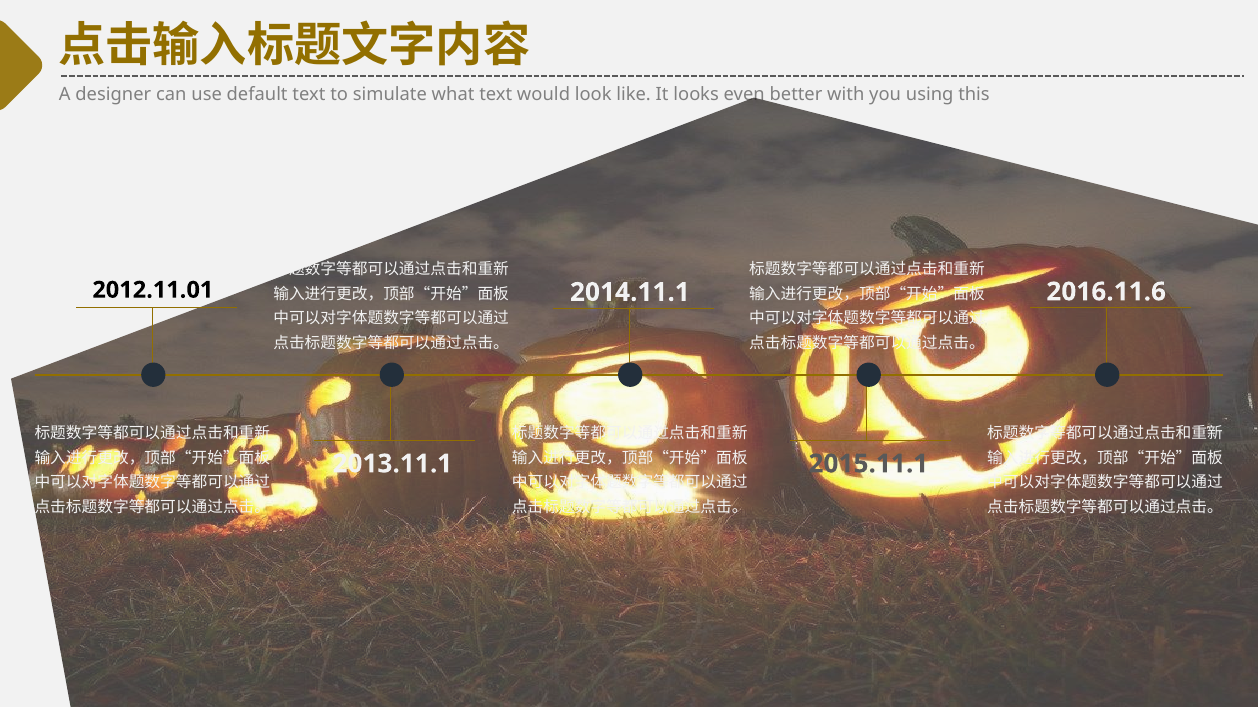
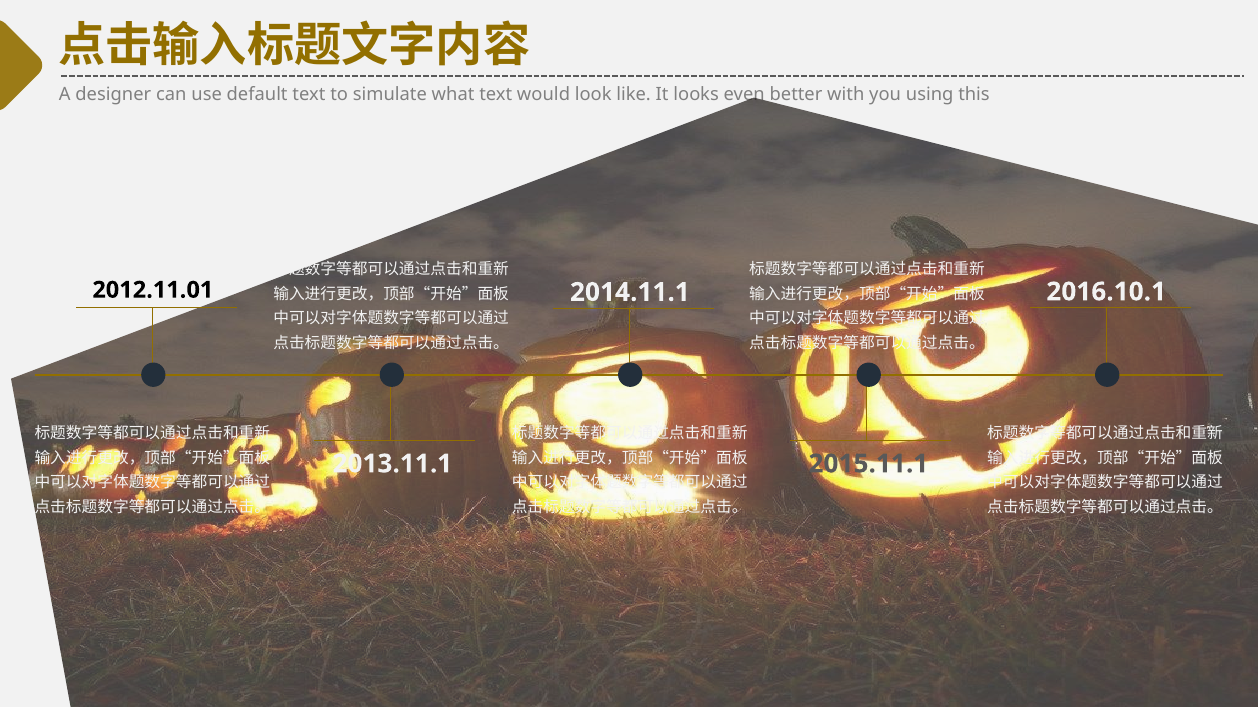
2016.11.6: 2016.11.6 -> 2016.10.1
